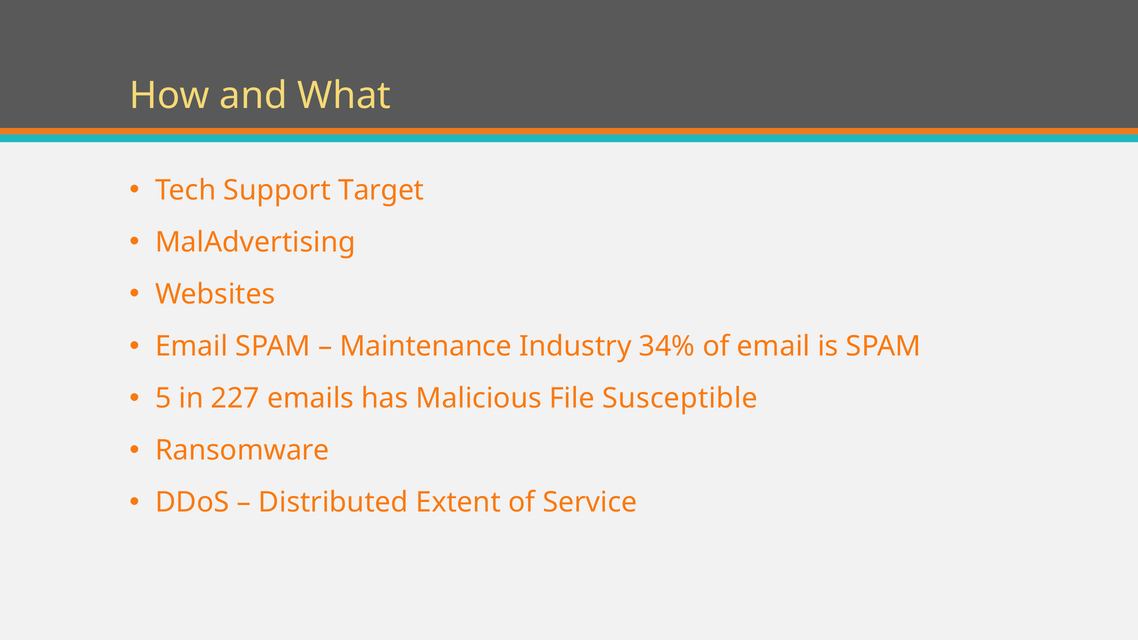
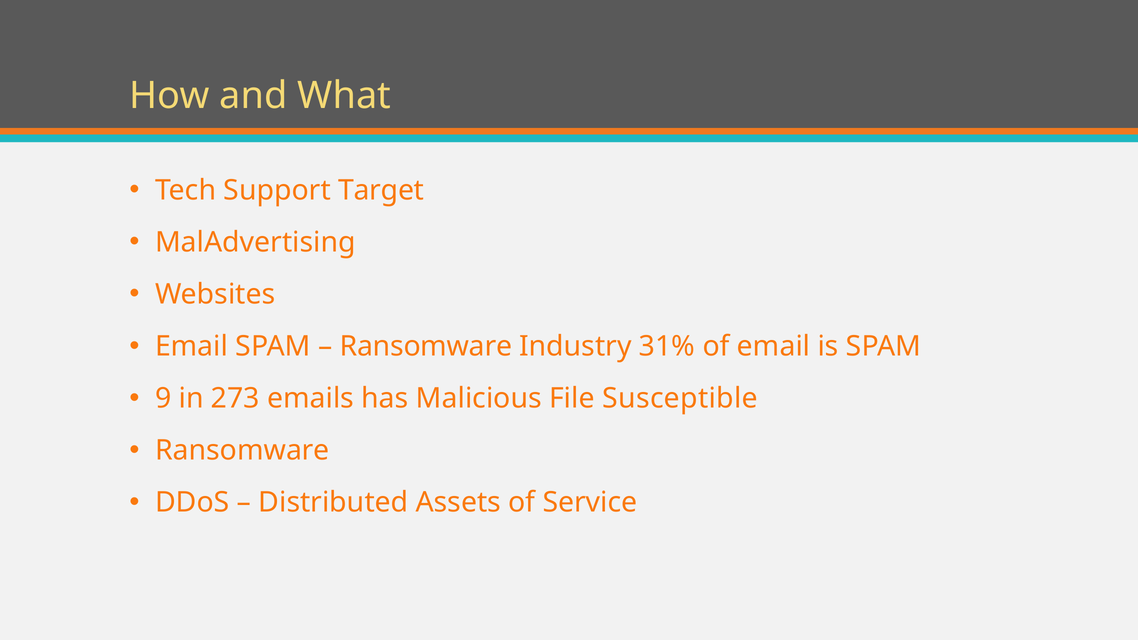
Maintenance at (426, 346): Maintenance -> Ransomware
34%: 34% -> 31%
5: 5 -> 9
227: 227 -> 273
Extent: Extent -> Assets
